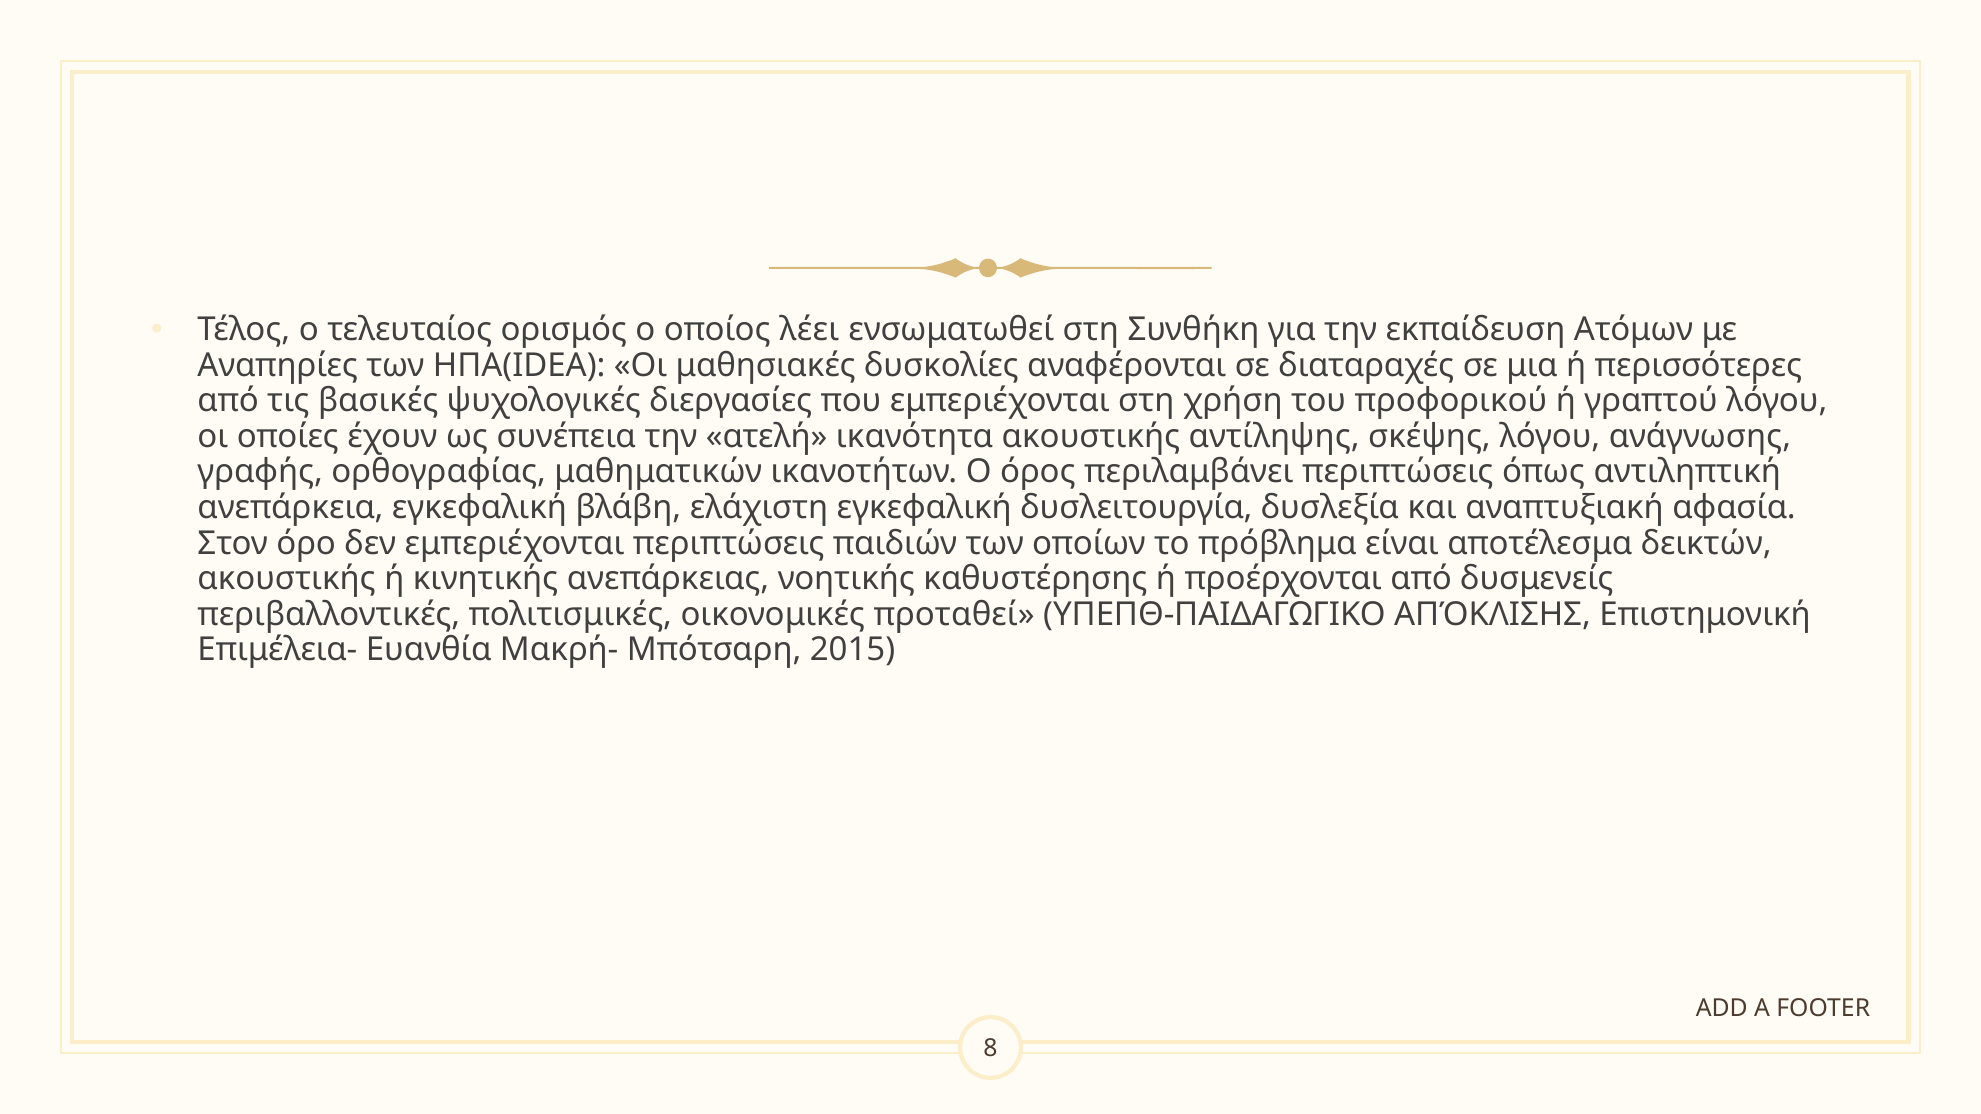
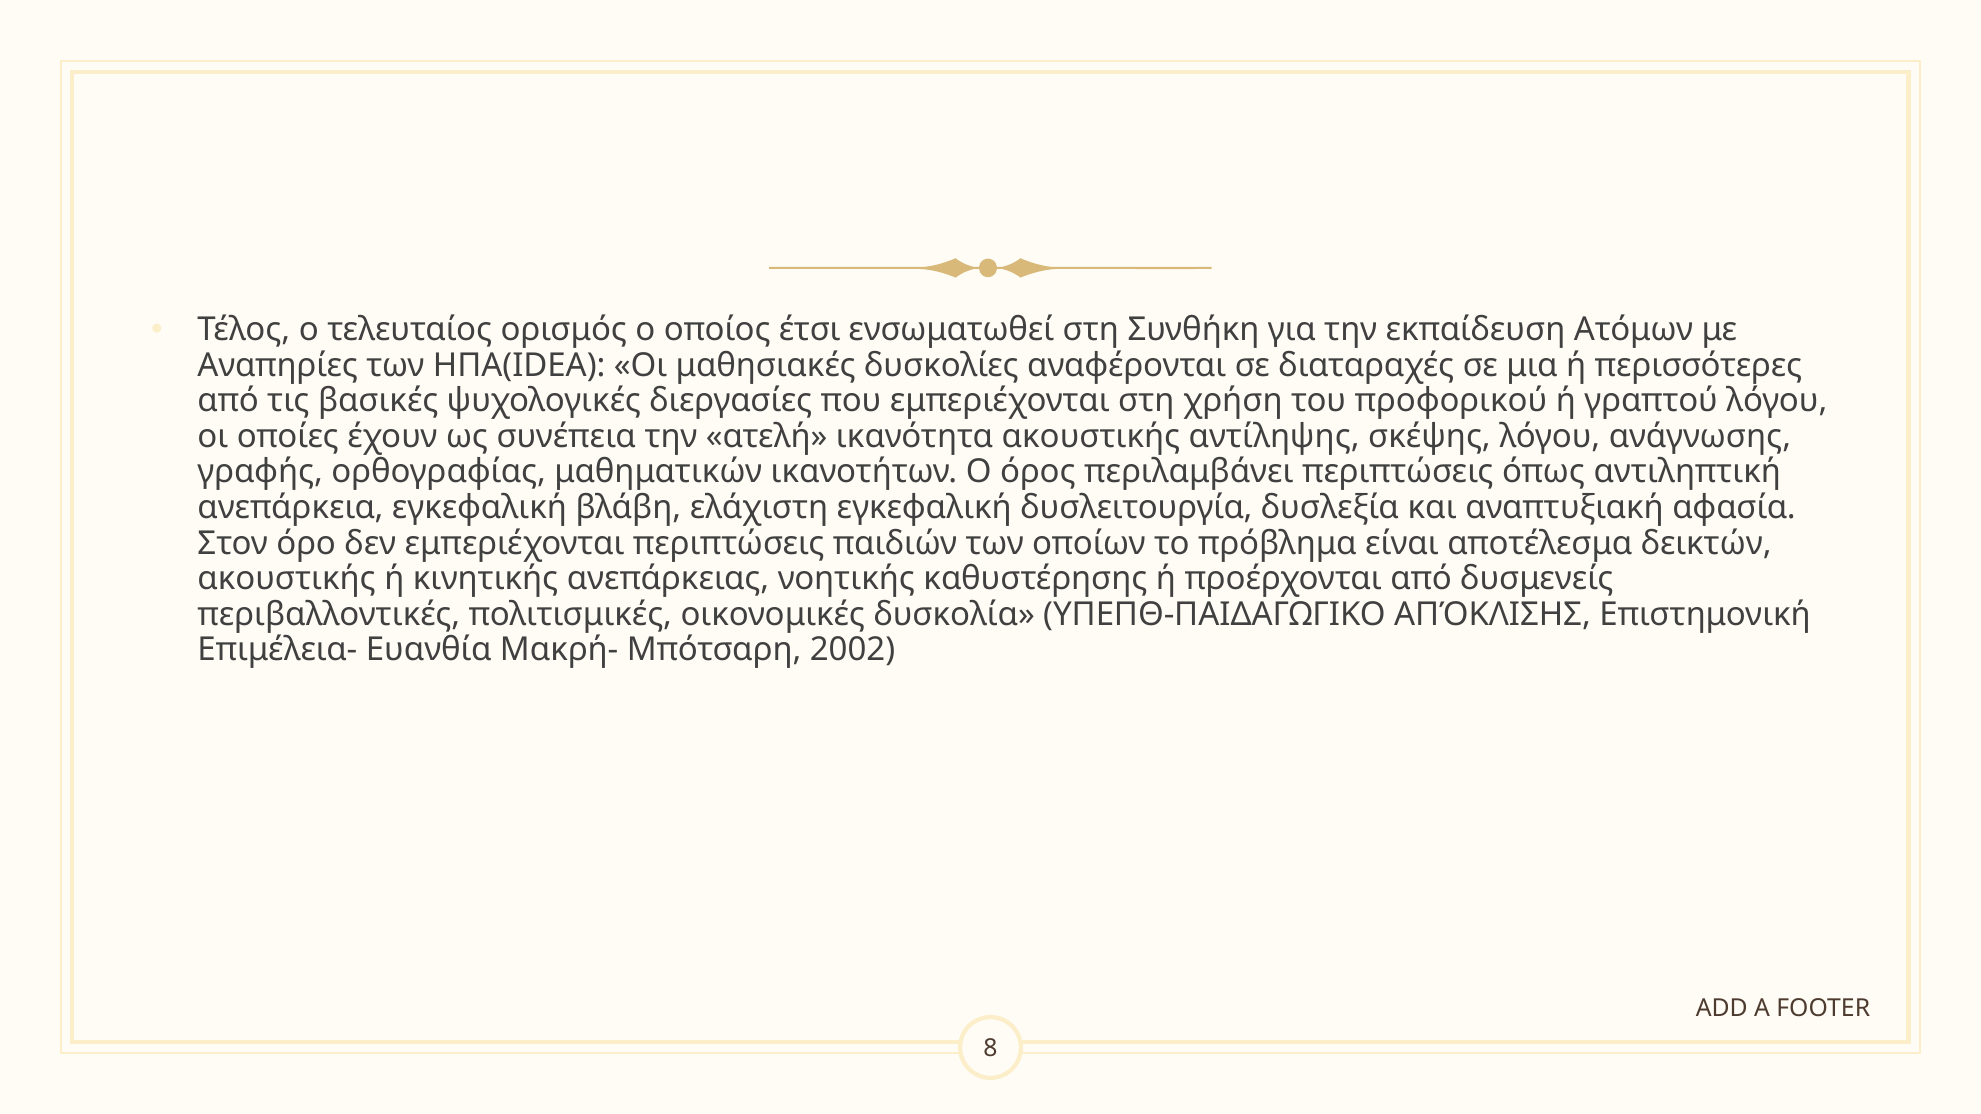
λέει: λέει -> έτσι
προταθεί: προταθεί -> δυσκολία
2015: 2015 -> 2002
